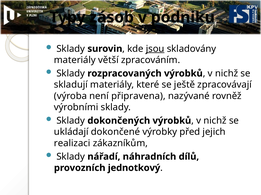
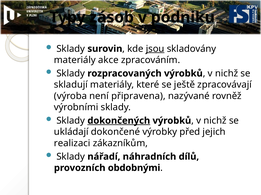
větší: větší -> akce
dokončených underline: none -> present
jednotkový: jednotkový -> obdobnými
